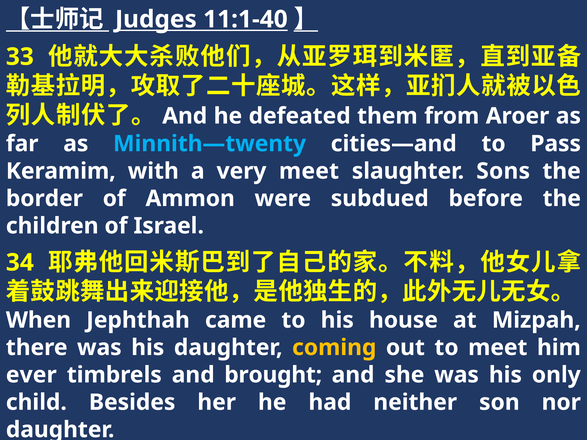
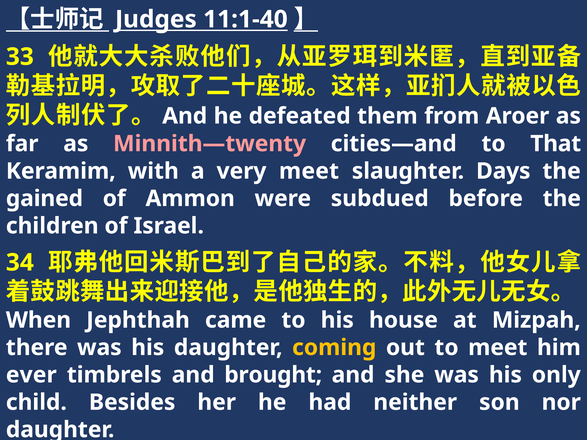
Minnith—twenty colour: light blue -> pink
Pass: Pass -> That
Sons: Sons -> Days
border: border -> gained
